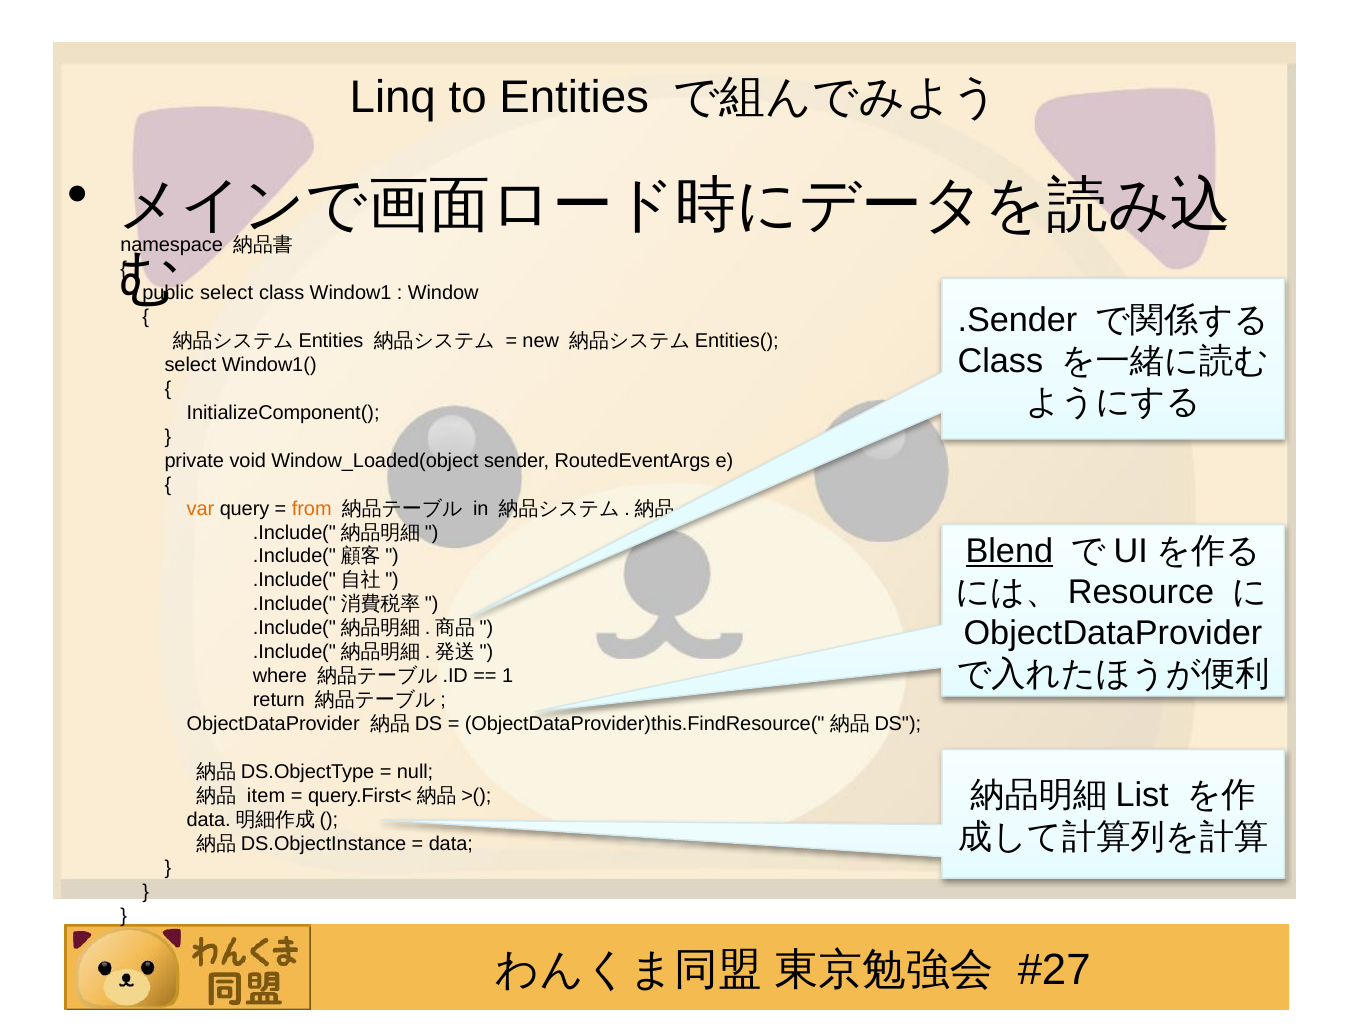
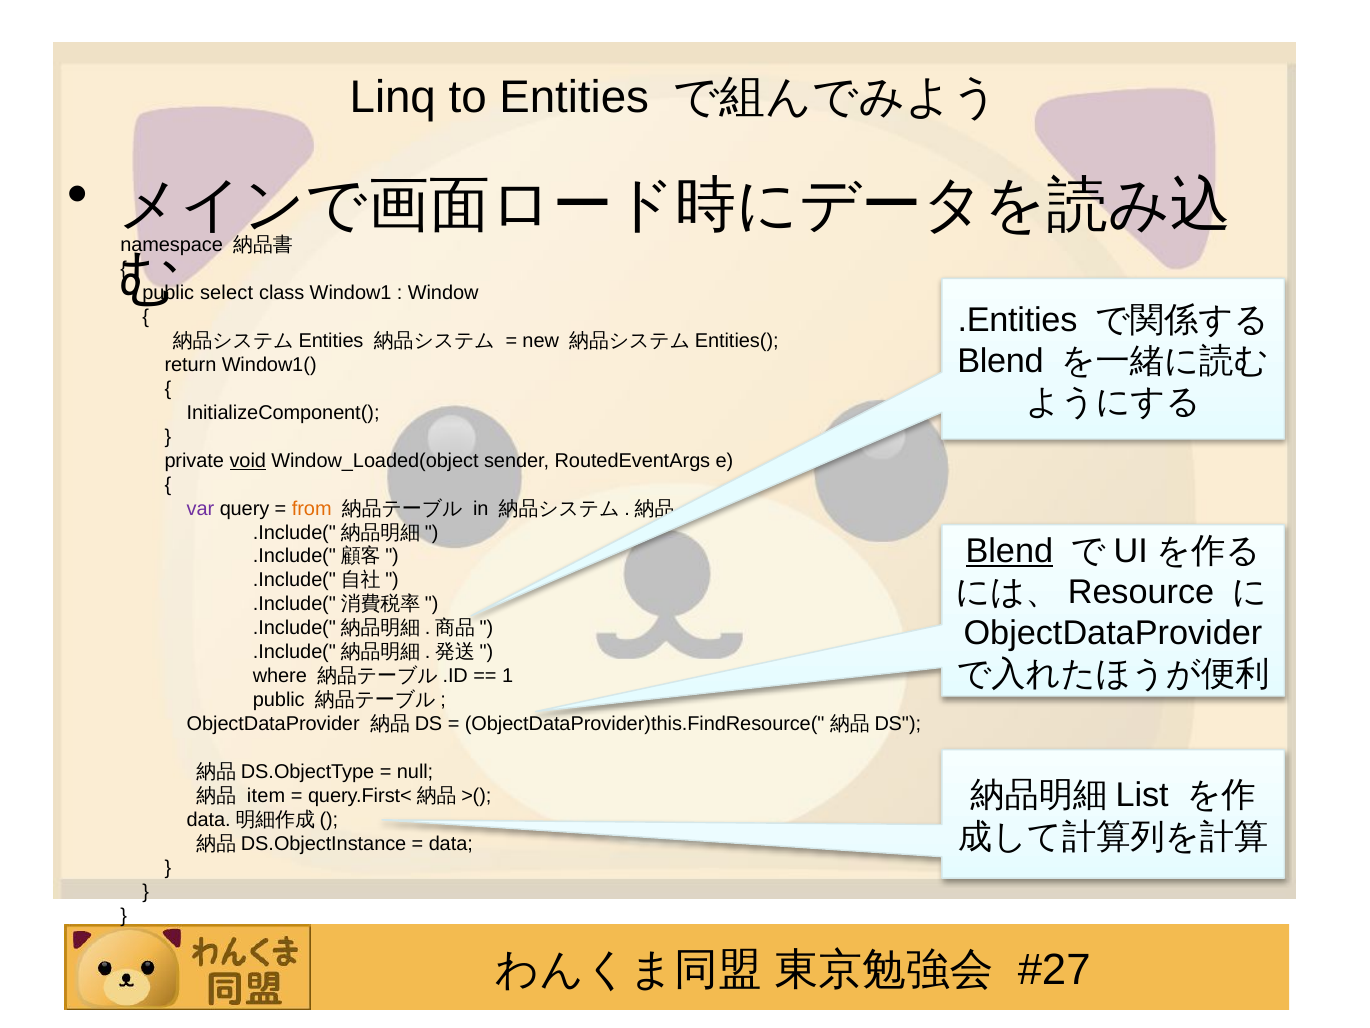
.Sender: .Sender -> .Entities
Class at (1000, 361): Class -> Blend
select at (190, 365): select -> return
void underline: none -> present
var colour: orange -> purple
return at (279, 700): return -> public
